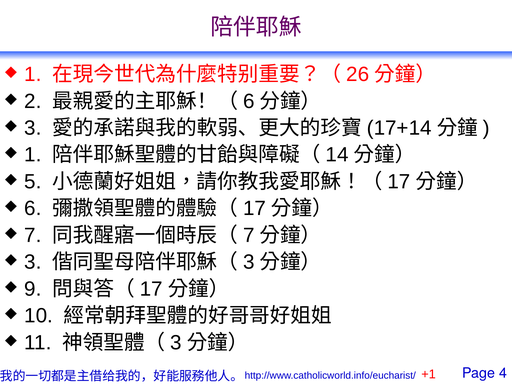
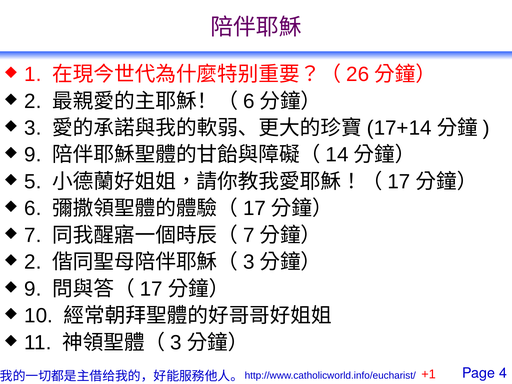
1 at (33, 155): 1 -> 9
3 at (33, 262): 3 -> 2
